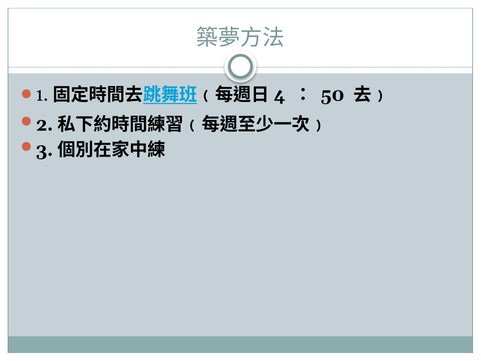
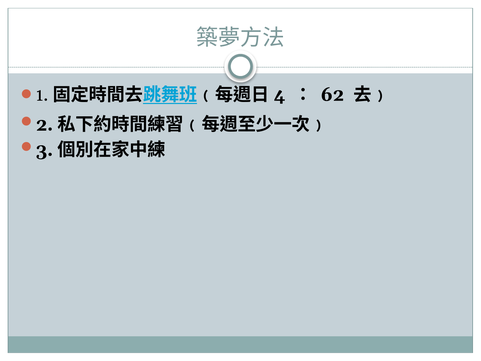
50: 50 -> 62
